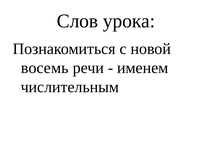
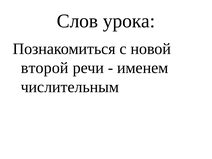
восемь: восемь -> второй
